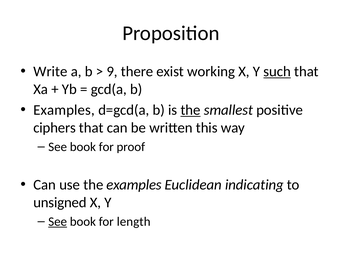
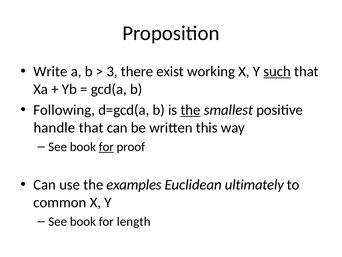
9: 9 -> 3
Examples at (64, 110): Examples -> Following
ciphers: ciphers -> handle
for at (106, 147) underline: none -> present
indicating: indicating -> ultimately
unsigned: unsigned -> common
See at (58, 221) underline: present -> none
